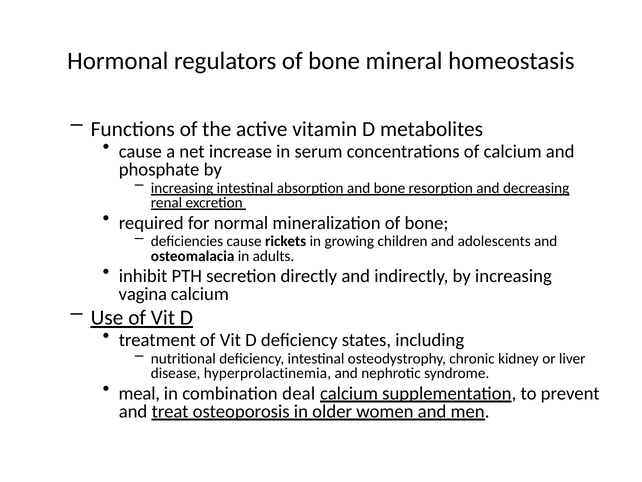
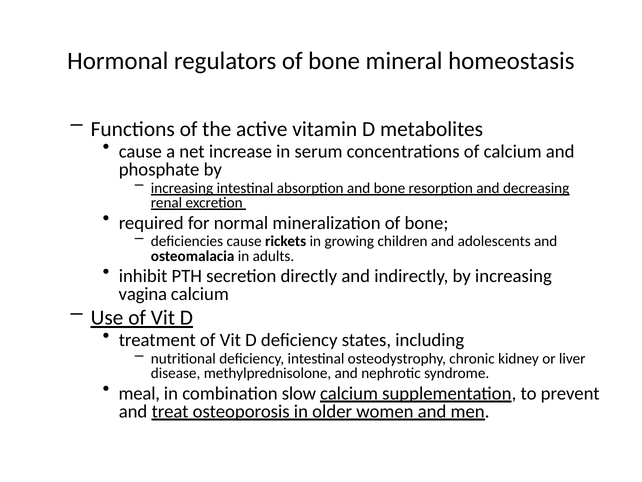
hyperprolactinemia: hyperprolactinemia -> methylprednisolone
deal: deal -> slow
